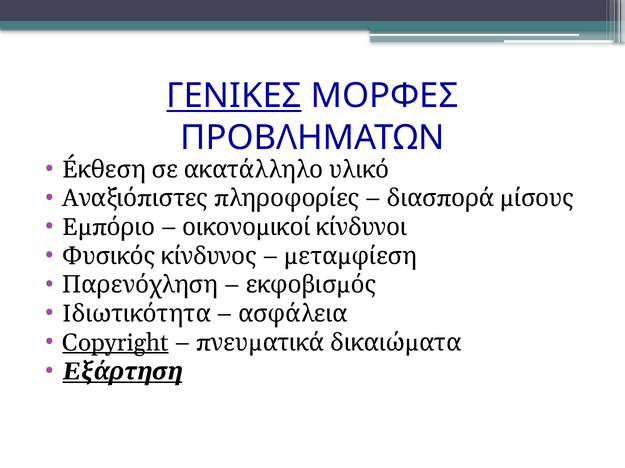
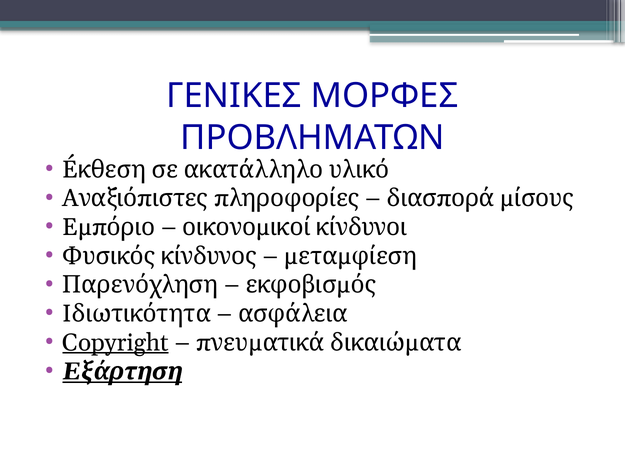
ΓΕΝΙΚΕΣ underline: present -> none
